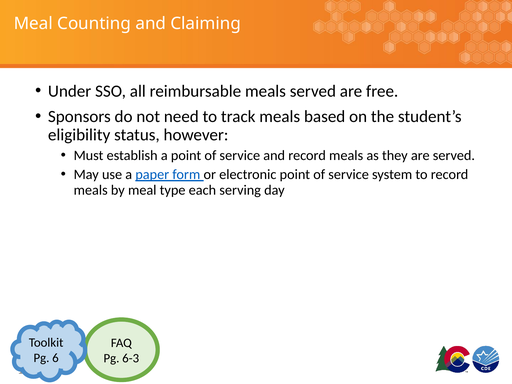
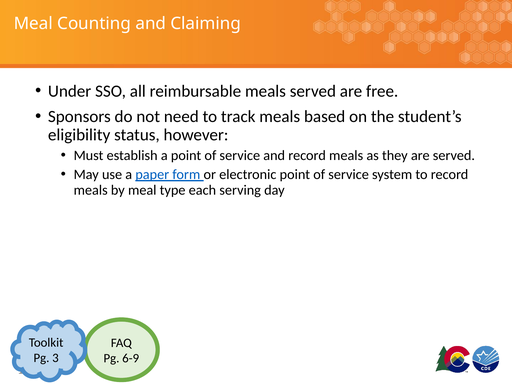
6: 6 -> 3
6-3: 6-3 -> 6-9
